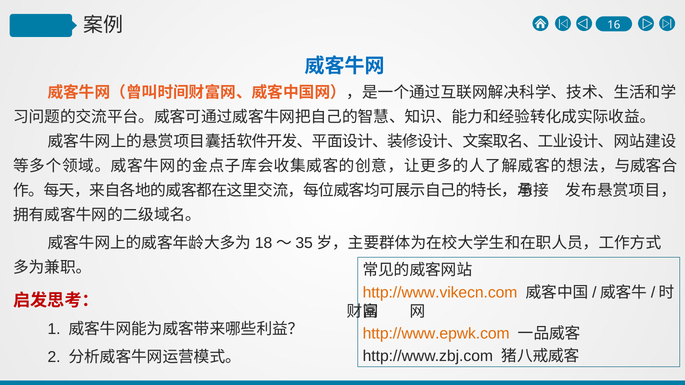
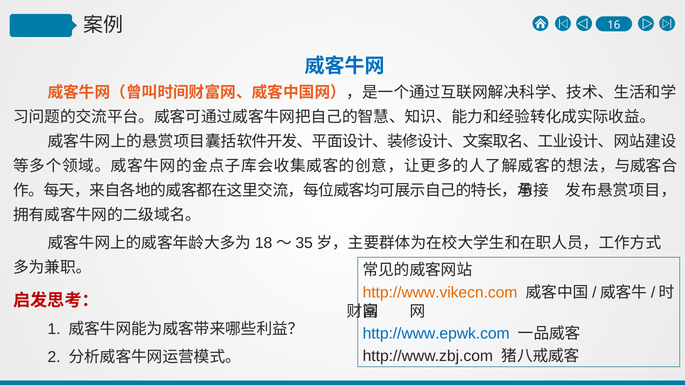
http://www.epwk.com colour: orange -> blue
